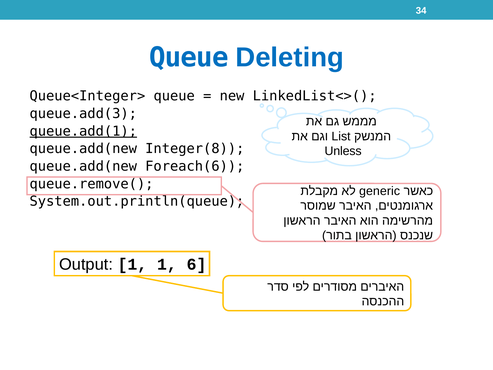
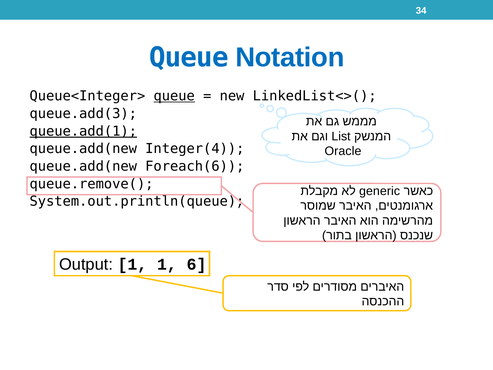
Deleting: Deleting -> Notation
queue at (174, 96) underline: none -> present
Integer(8: Integer(8 -> Integer(4
Unless: Unless -> Oracle
